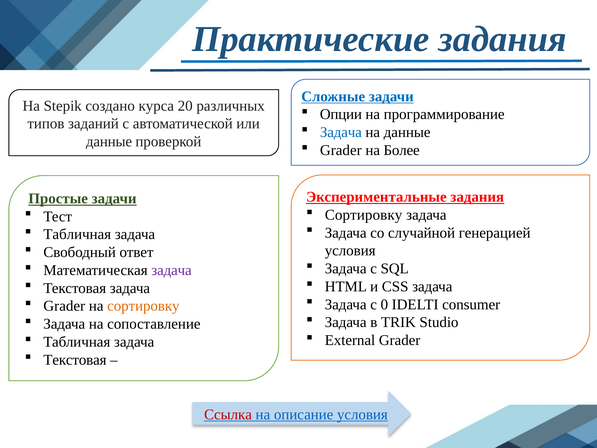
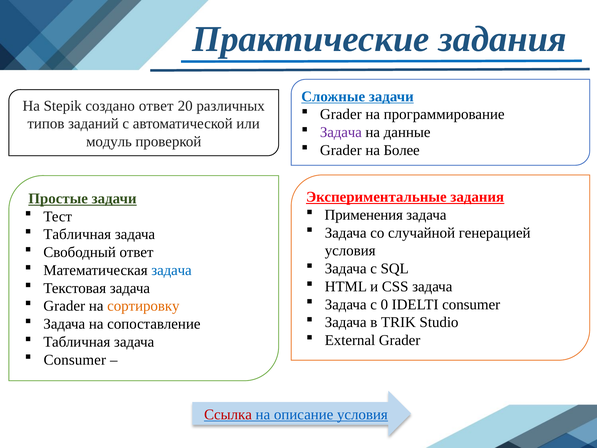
создано курса: курса -> ответ
Опции at (341, 114): Опции -> Grader
Задача at (341, 132) colour: blue -> purple
данные at (109, 142): данные -> модуль
Сортировку at (364, 215): Сортировку -> Применения
задача at (171, 270) colour: purple -> blue
Текстовая at (75, 360): Текстовая -> Consumer
